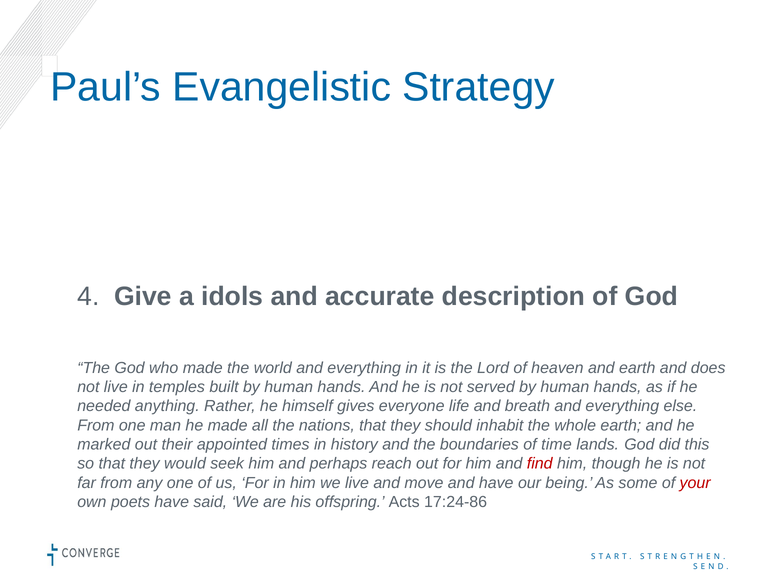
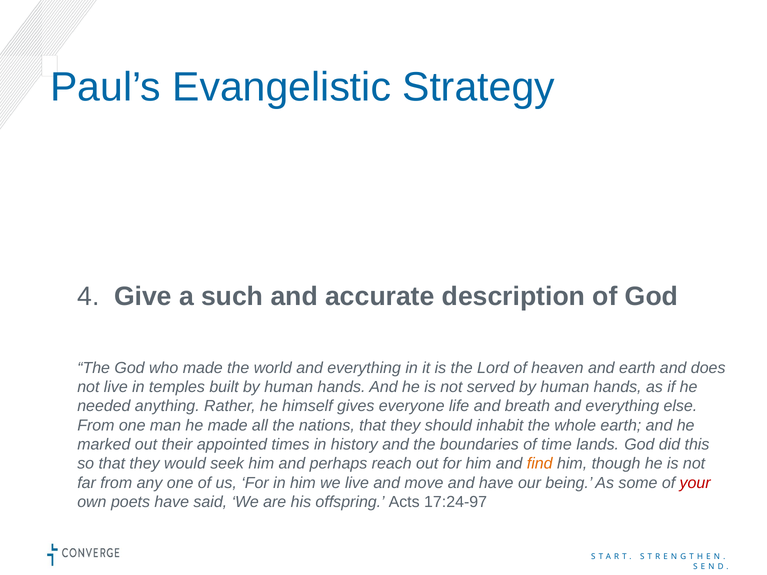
idols: idols -> such
find colour: red -> orange
17:24-86: 17:24-86 -> 17:24-97
